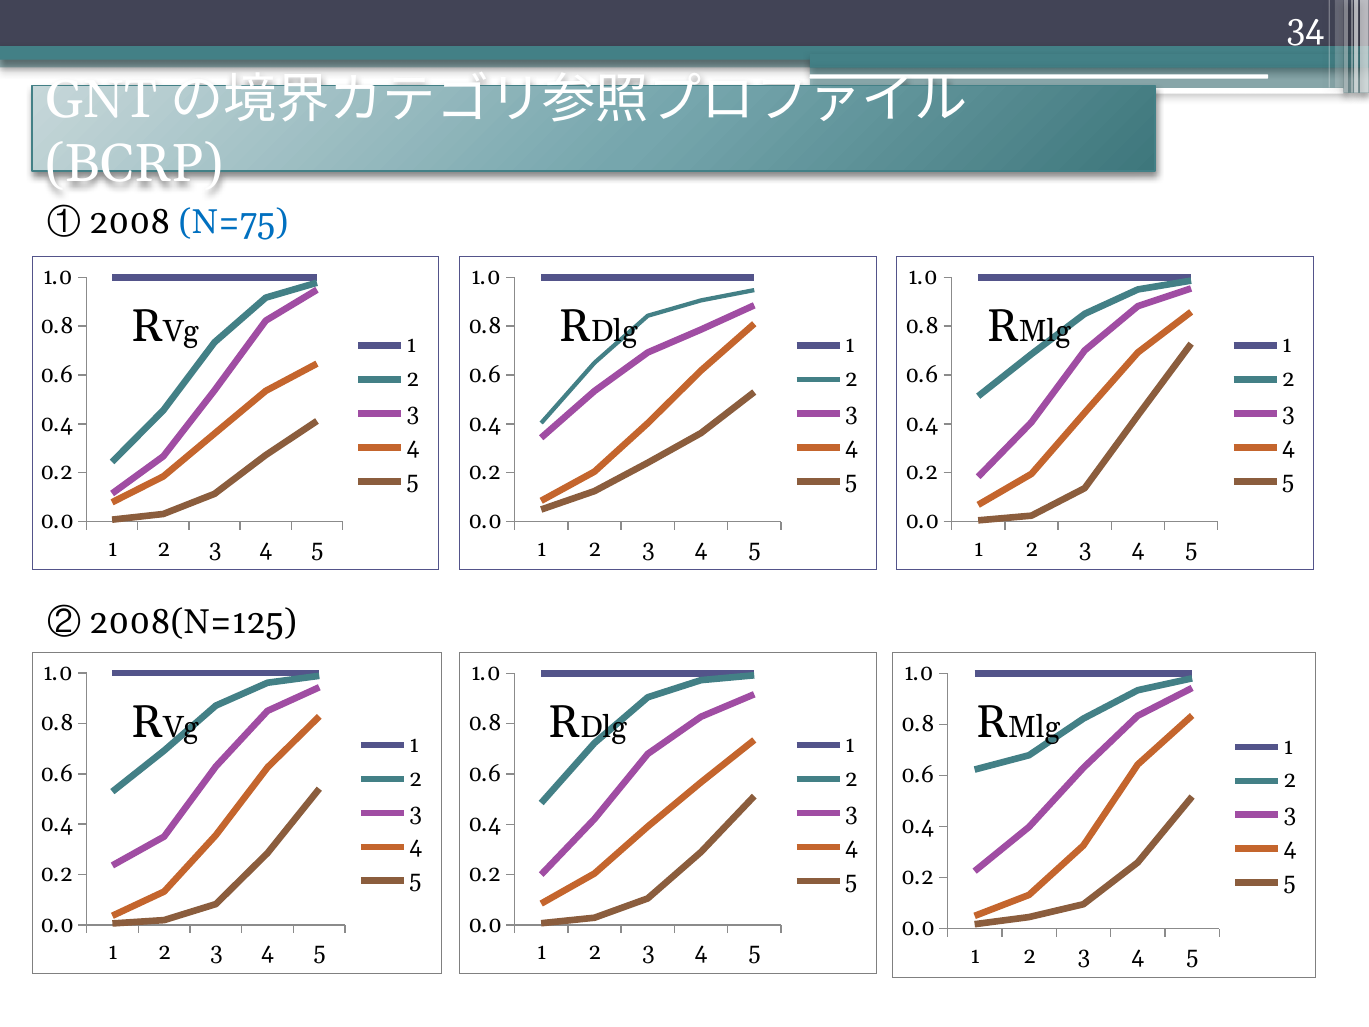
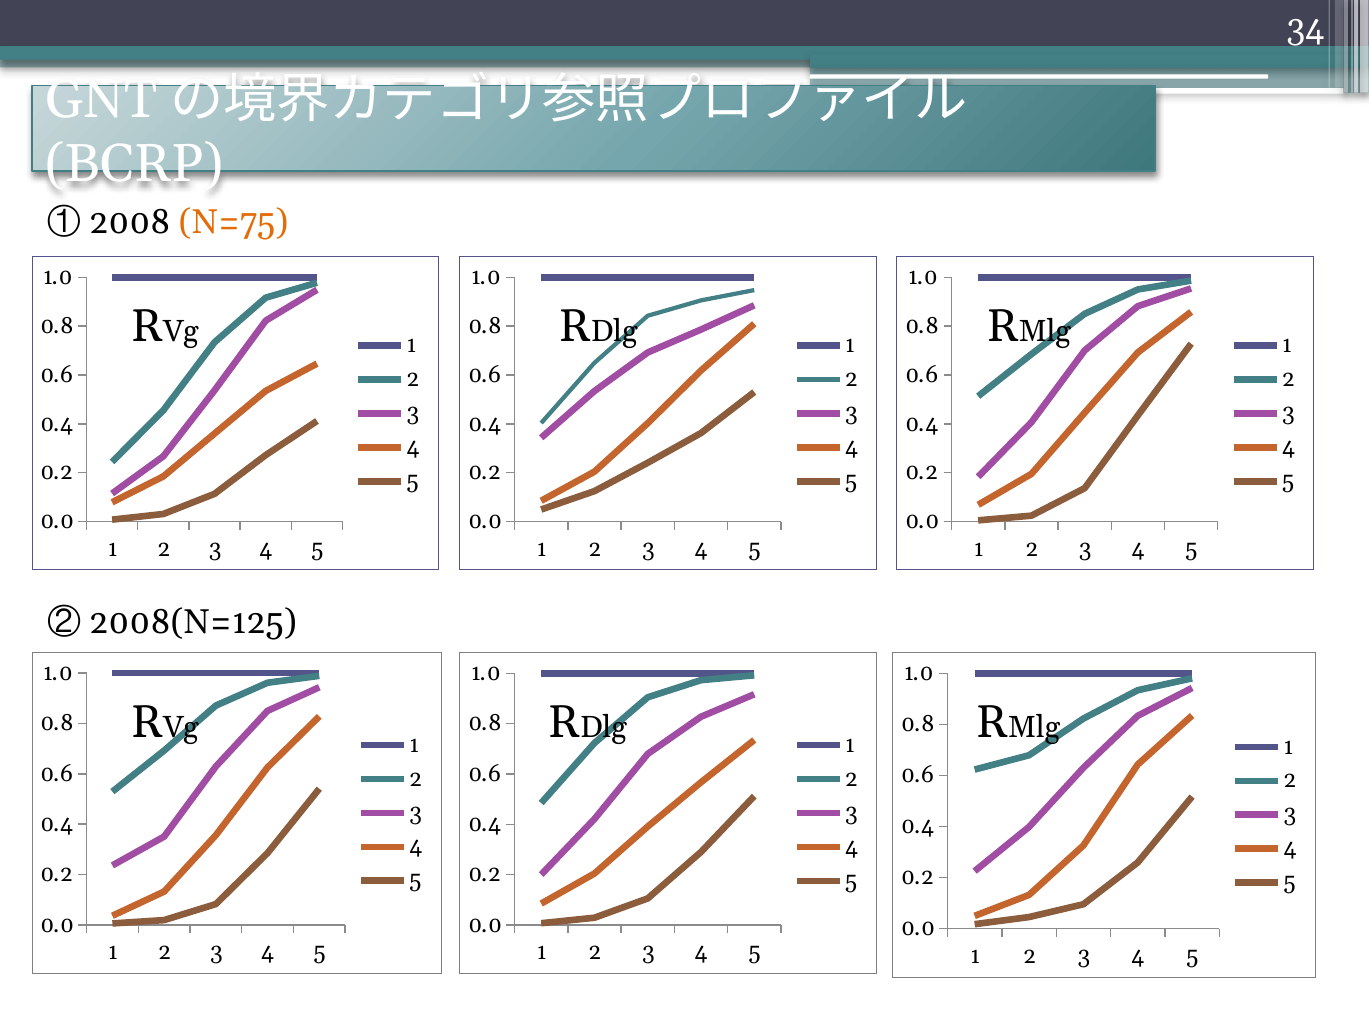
N=75 colour: blue -> orange
